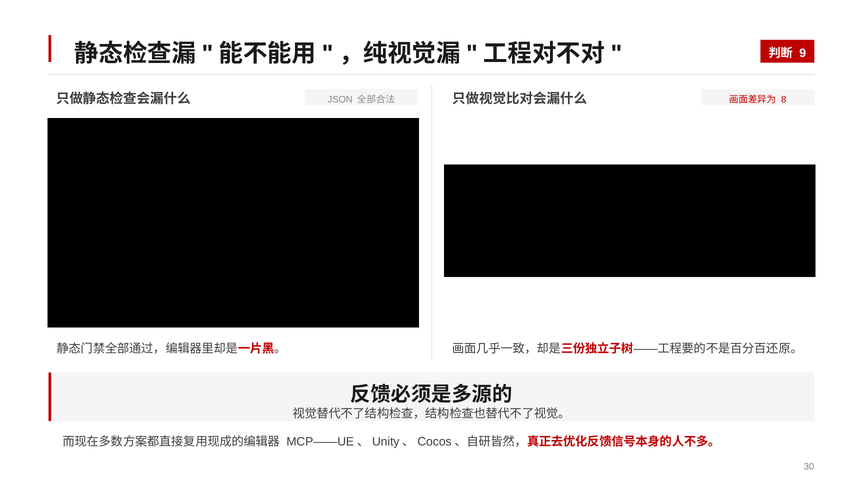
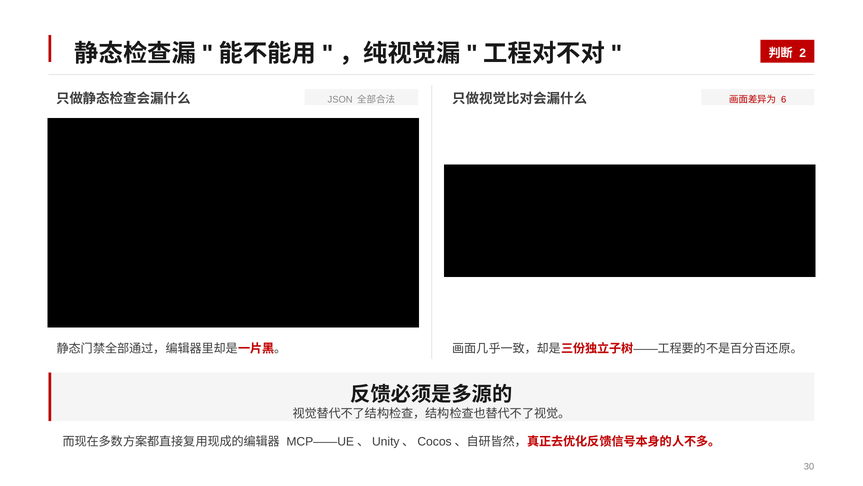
9: 9 -> 2
8: 8 -> 6
